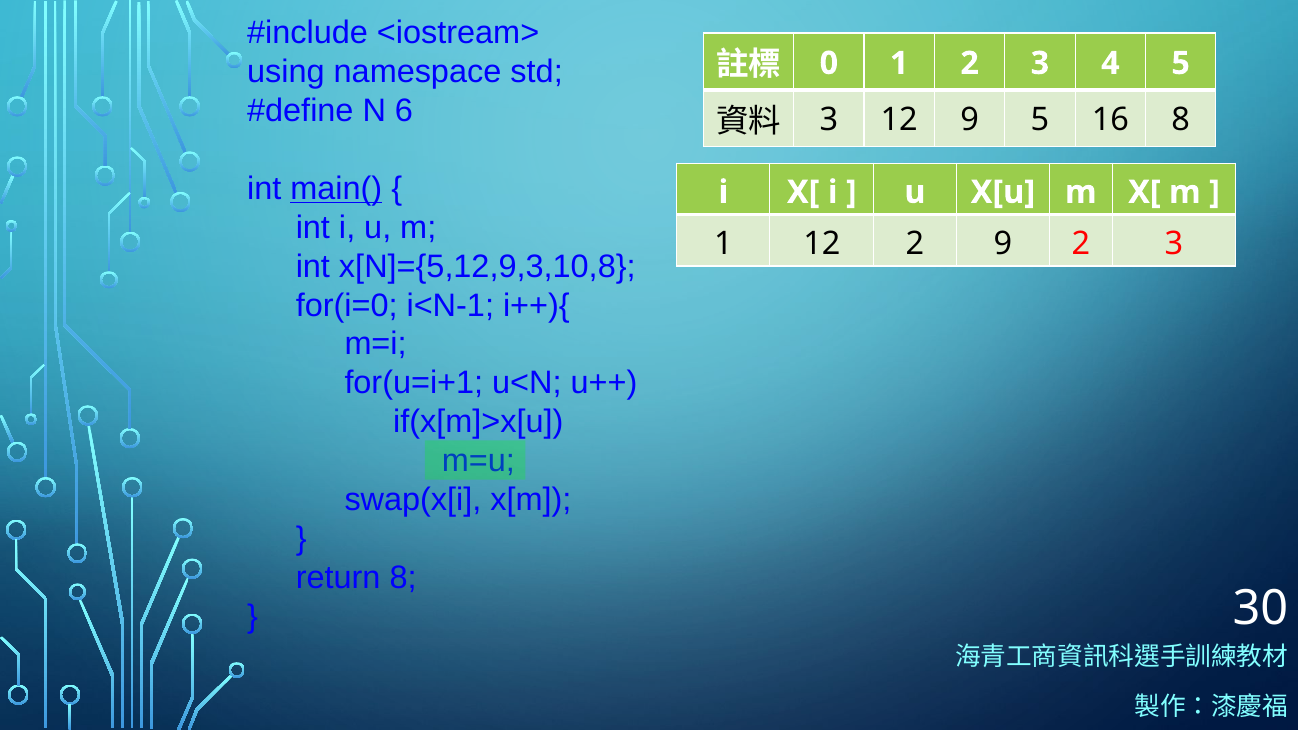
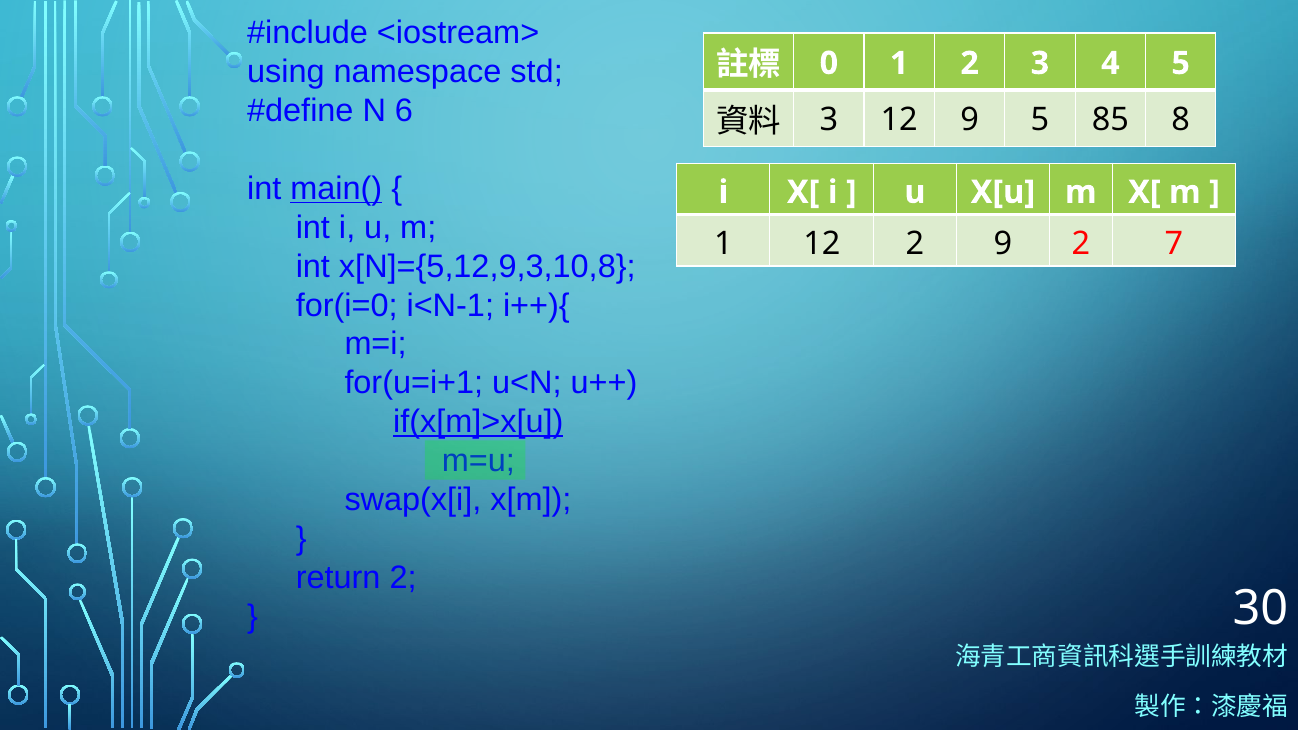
16: 16 -> 85
9 2 3: 3 -> 7
if(x[m]>x[u underline: none -> present
return 8: 8 -> 2
